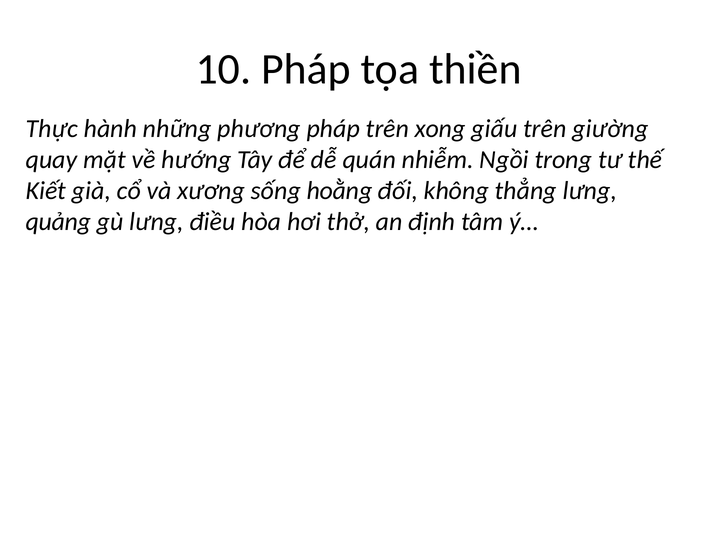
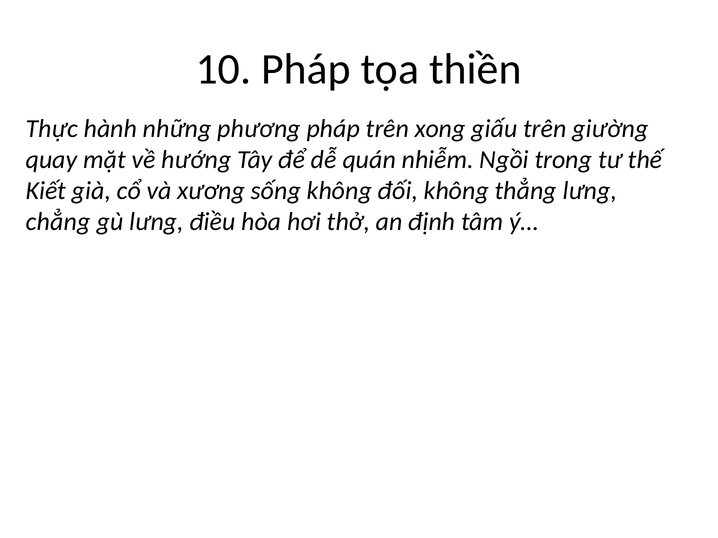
sống hoằng: hoằng -> không
quảng: quảng -> chẳng
